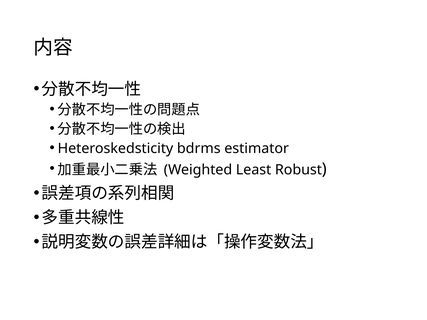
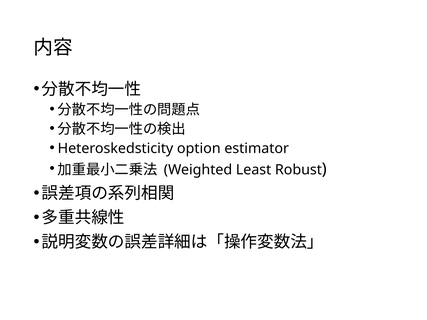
bdrms: bdrms -> option
